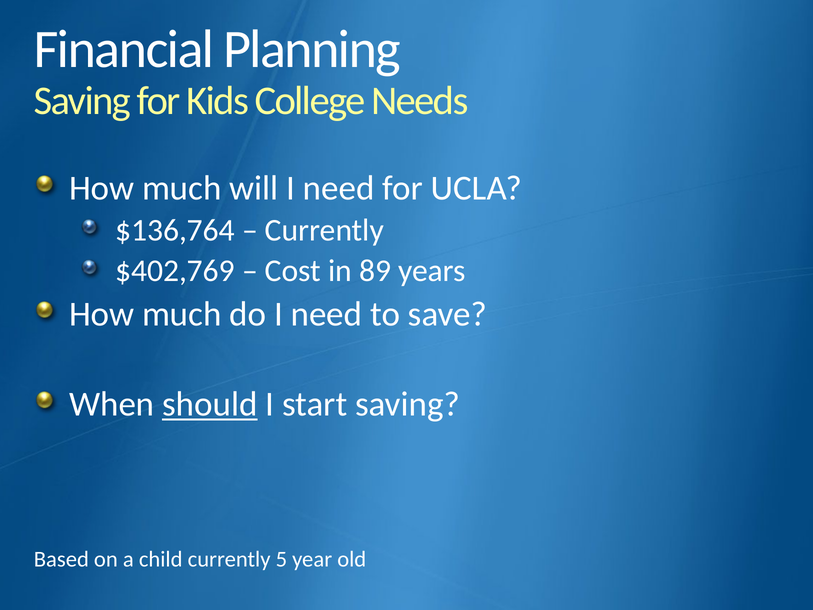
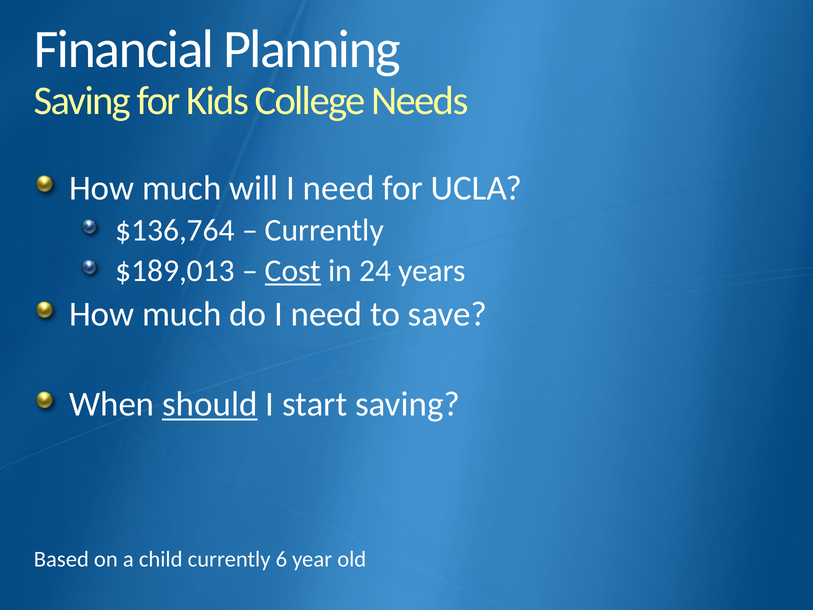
$402,769: $402,769 -> $189,013
Cost underline: none -> present
89: 89 -> 24
5: 5 -> 6
